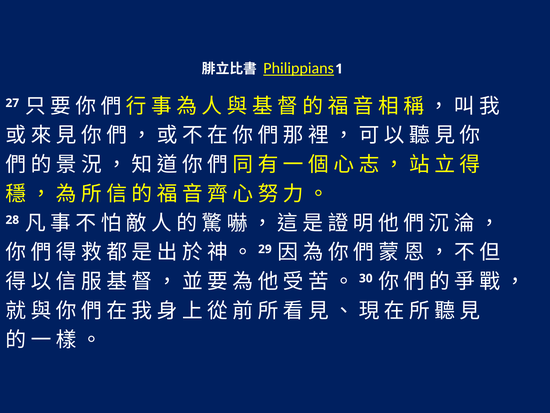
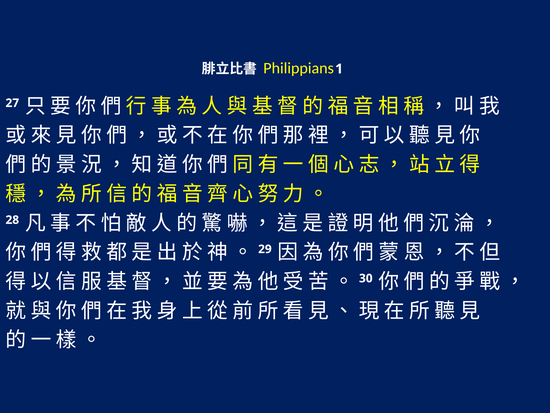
Philippians underline: present -> none
